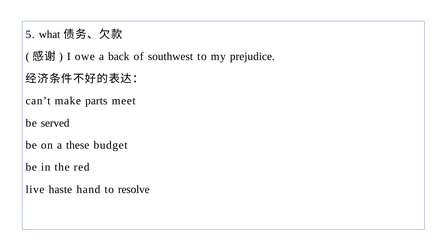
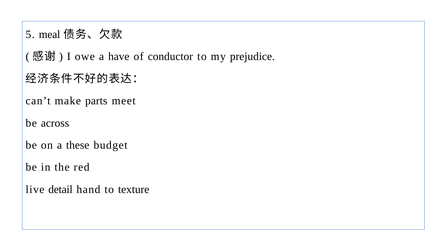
what: what -> meal
back: back -> have
southwest: southwest -> conductor
served: served -> across
haste: haste -> detail
resolve: resolve -> texture
